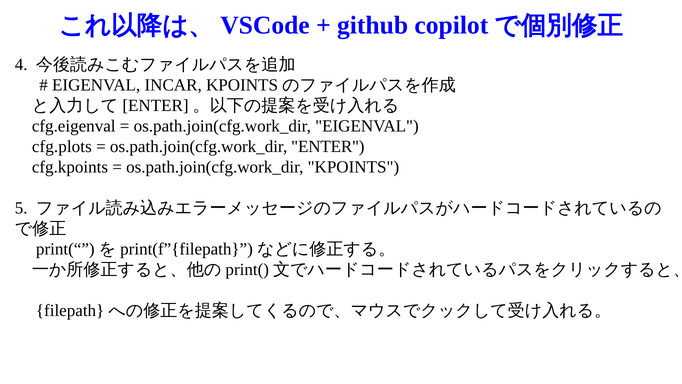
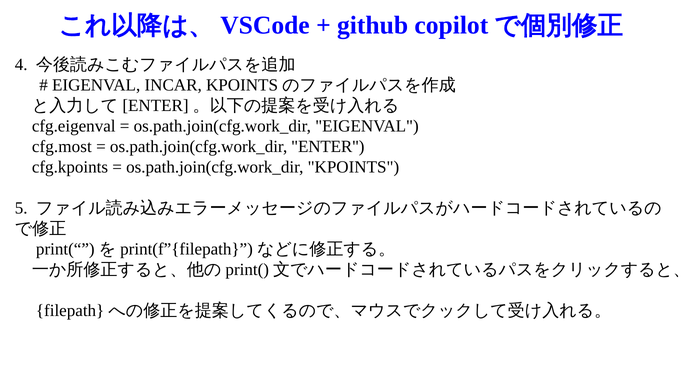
cfg.plots: cfg.plots -> cfg.most
